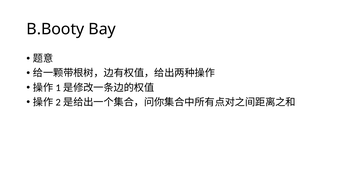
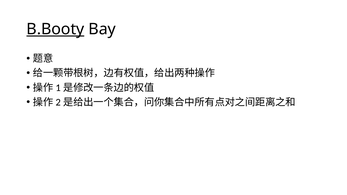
B.Booty underline: none -> present
